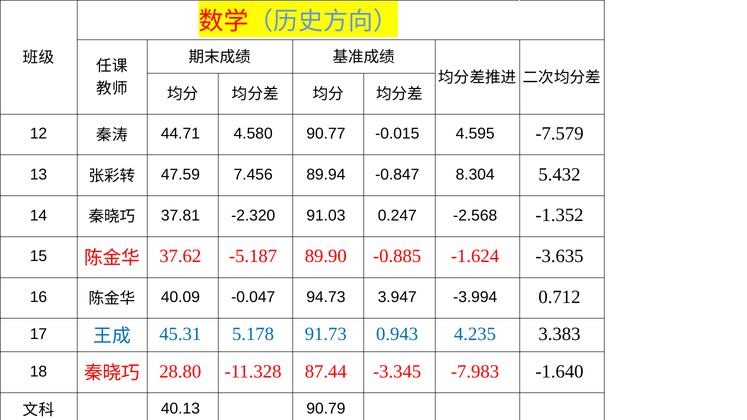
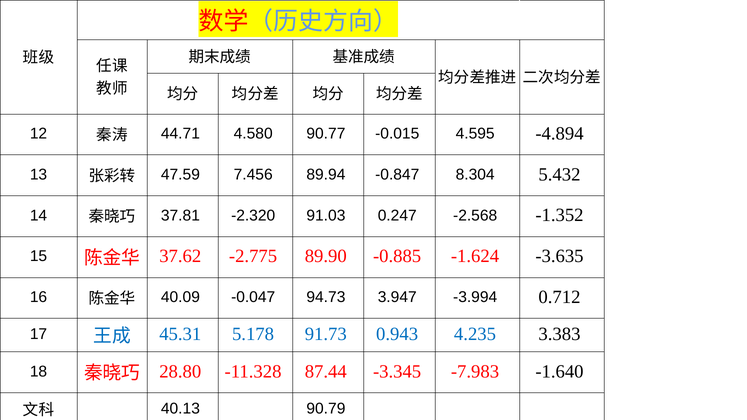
-7.579: -7.579 -> -4.894
-5.187: -5.187 -> -2.775
